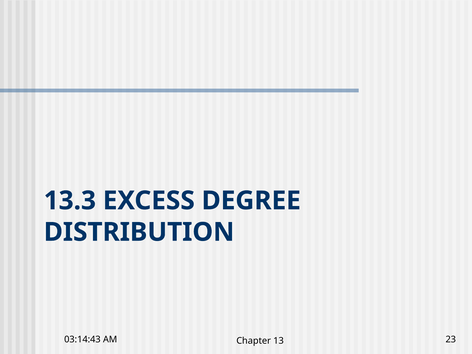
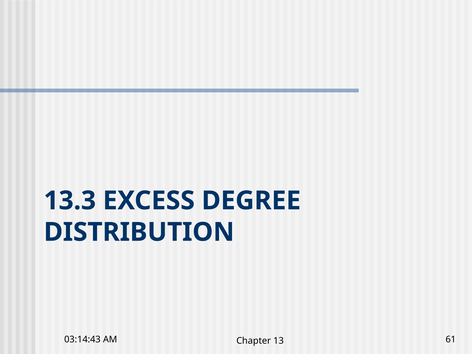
23: 23 -> 61
